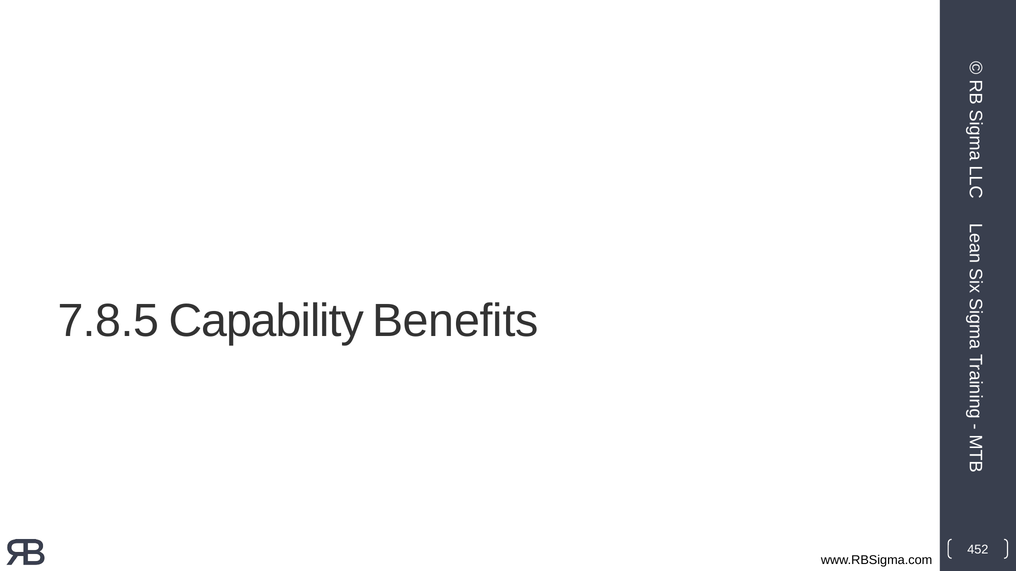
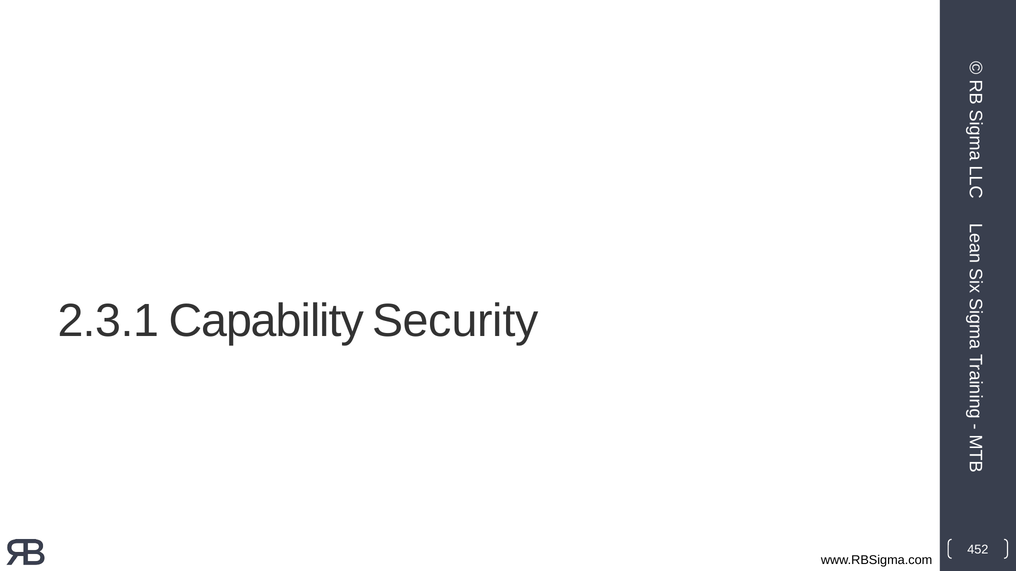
7.8.5: 7.8.5 -> 2.3.1
Benefits: Benefits -> Security
